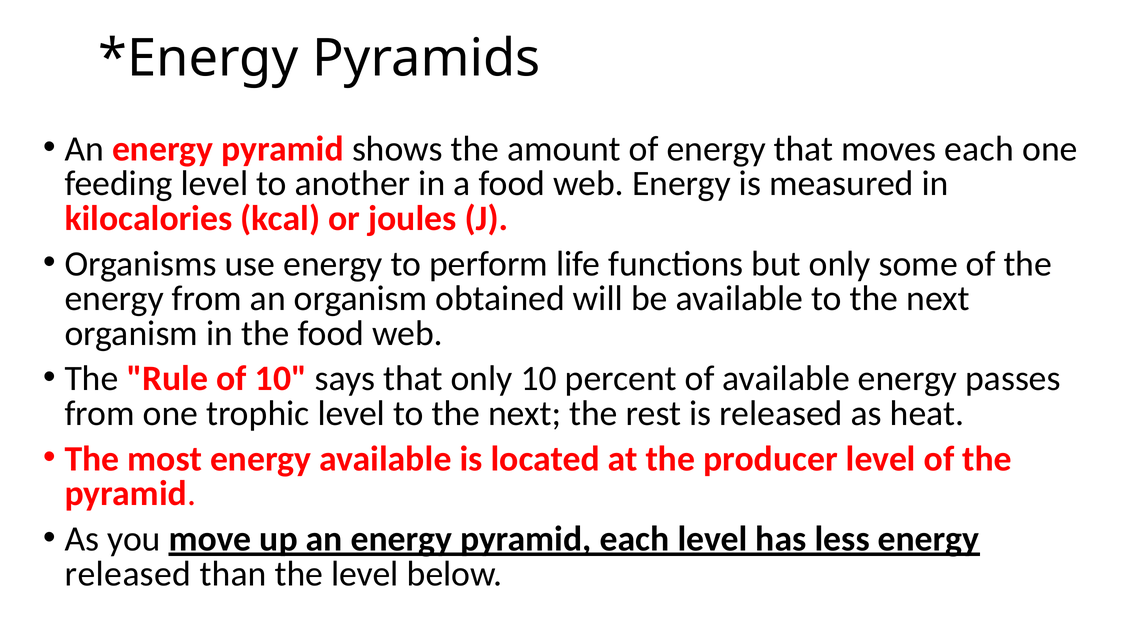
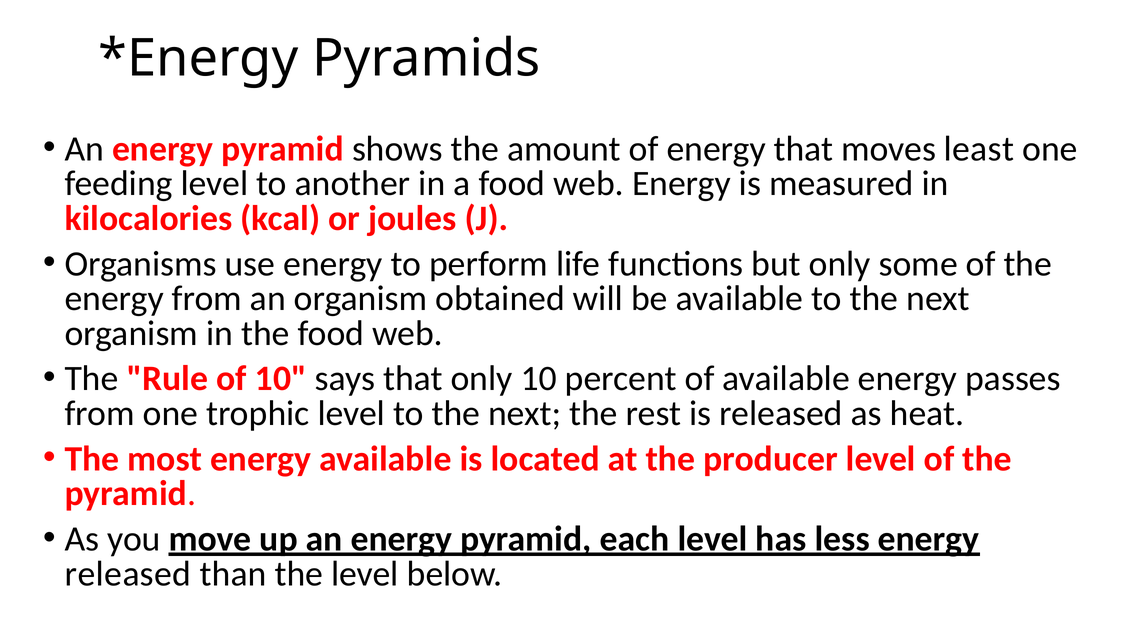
moves each: each -> least
